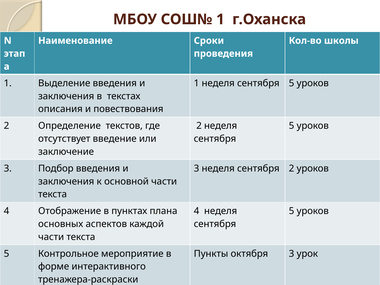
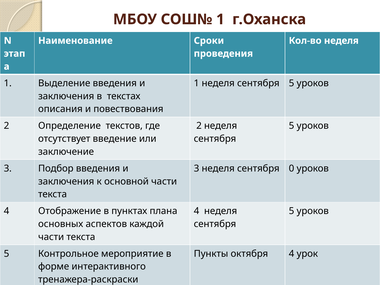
Кол-во школы: школы -> неделя
сентября 2: 2 -> 0
октября 3: 3 -> 4
